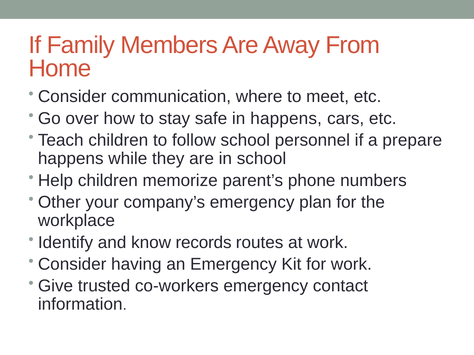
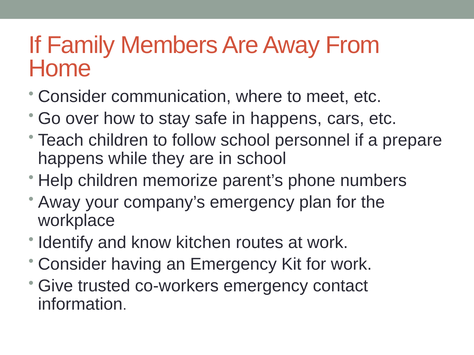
Other at (59, 202): Other -> Away
records: records -> kitchen
